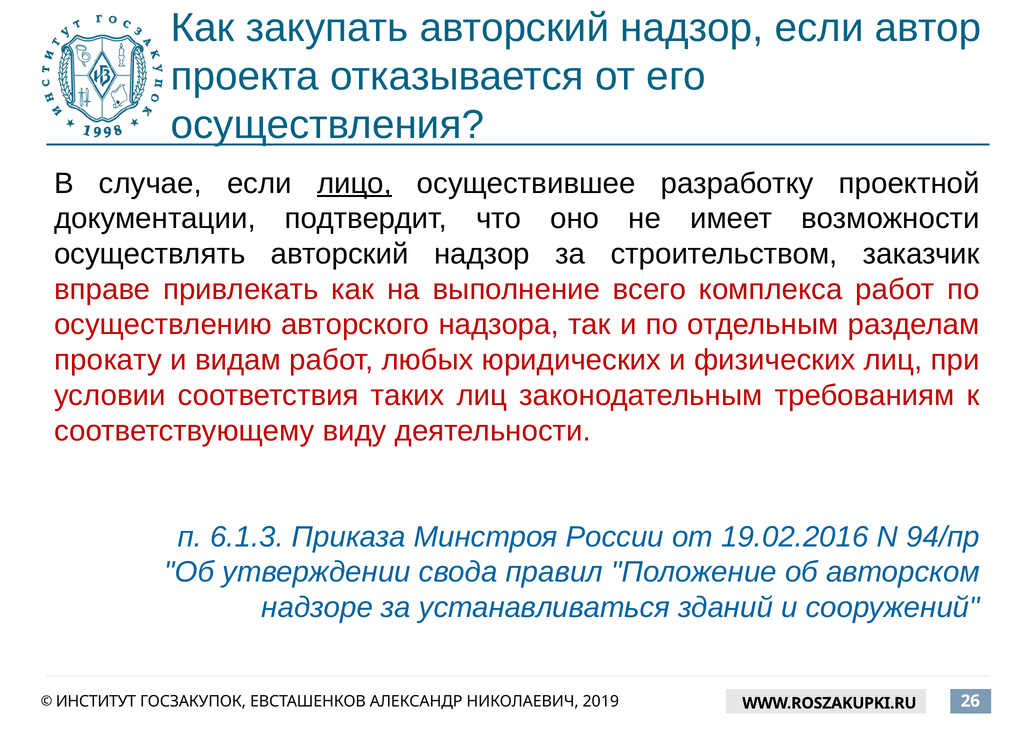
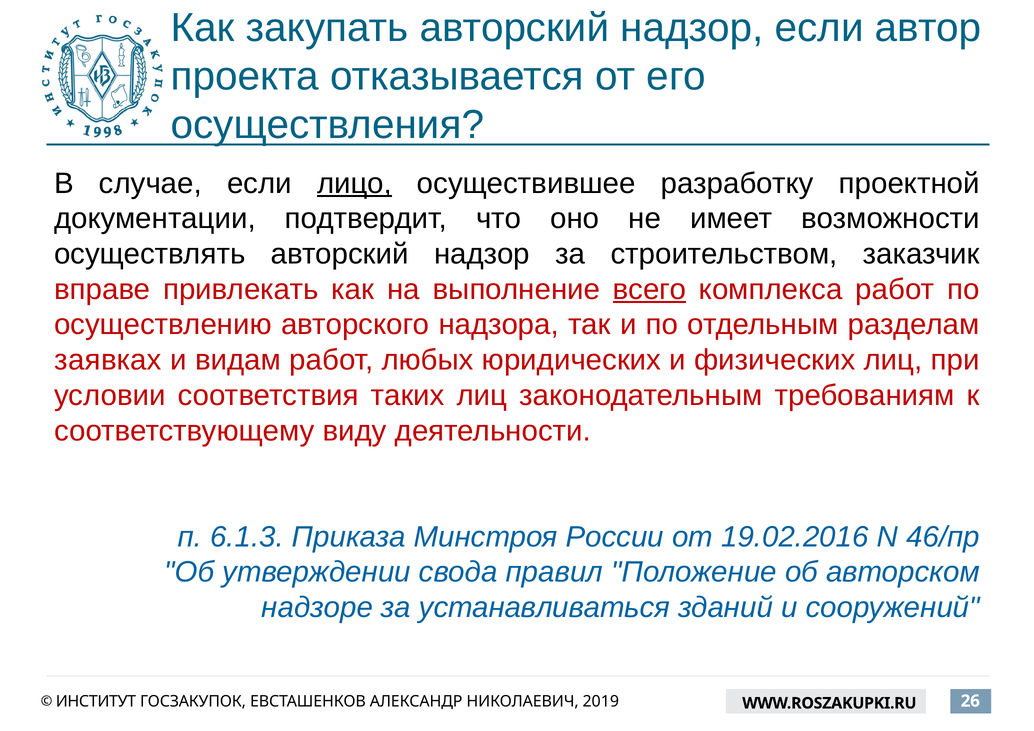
всего underline: none -> present
прокату: прокату -> заявках
94/пр: 94/пр -> 46/пр
